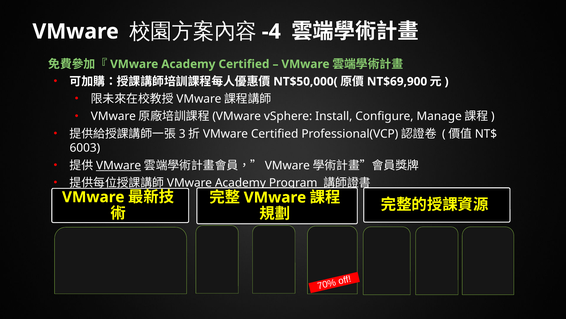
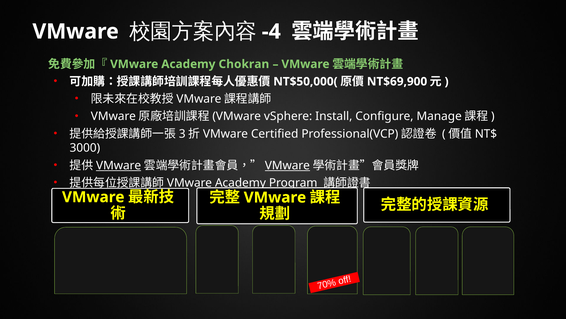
Academy Certified: Certified -> Chokran
6003: 6003 -> 3000
VMware at (287, 165) underline: none -> present
